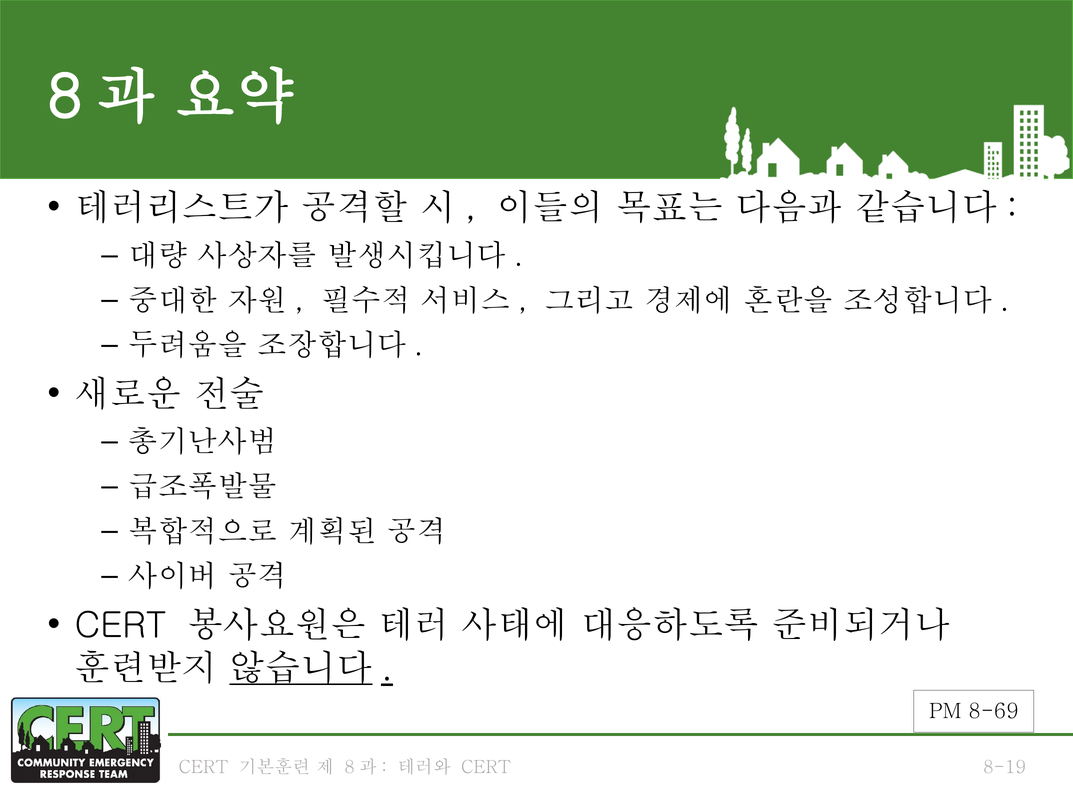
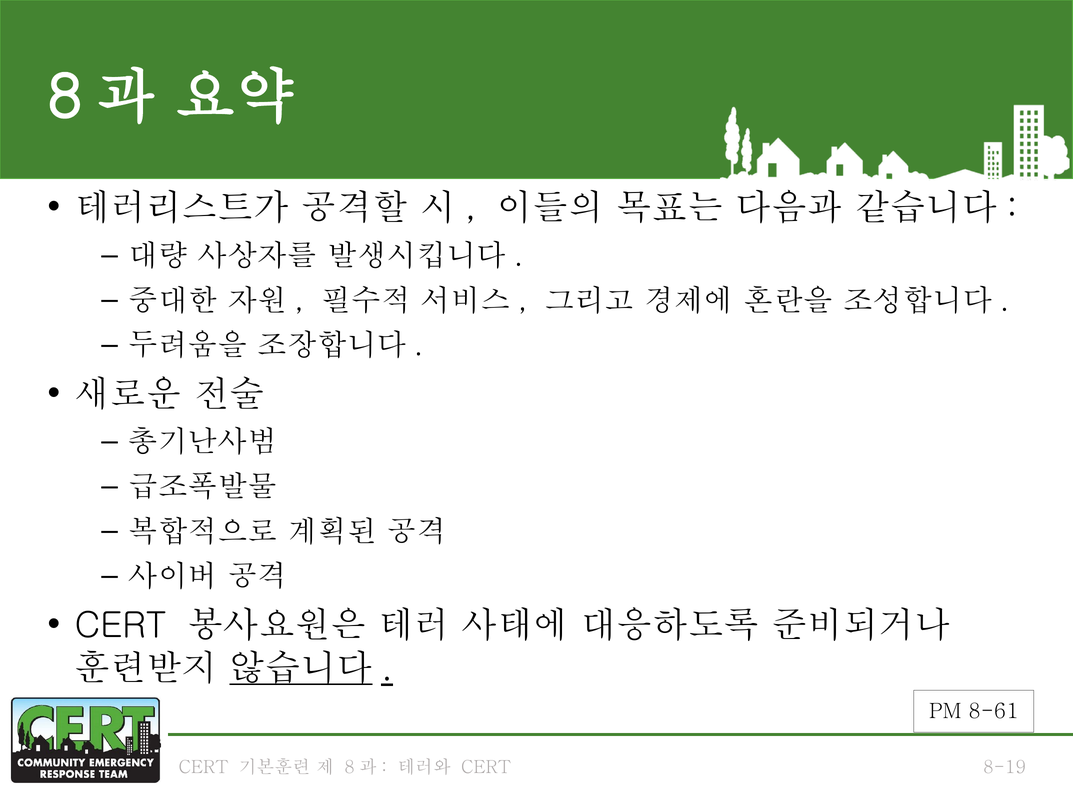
8-69: 8-69 -> 8-61
